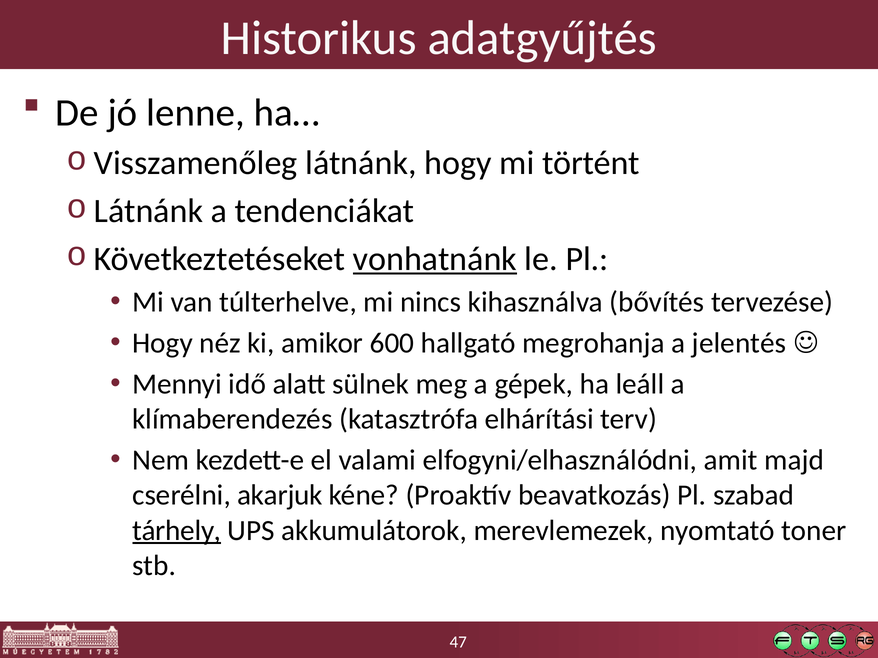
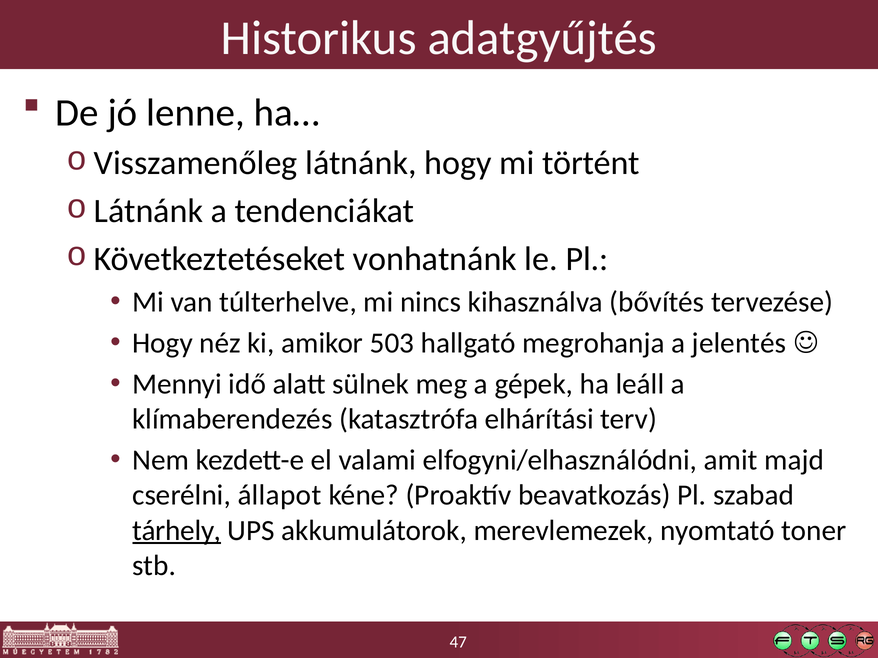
vonhatnánk underline: present -> none
600: 600 -> 503
akarjuk: akarjuk -> állapot
